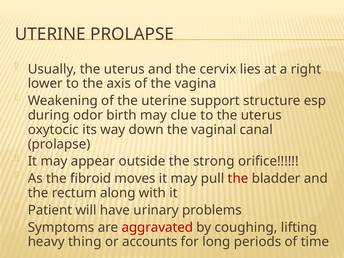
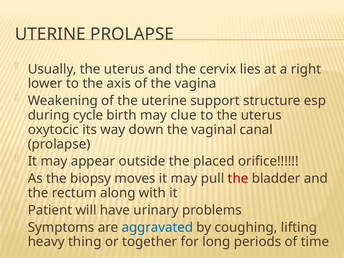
odor: odor -> cycle
strong: strong -> placed
fibroid: fibroid -> biopsy
aggravated colour: red -> blue
accounts: accounts -> together
